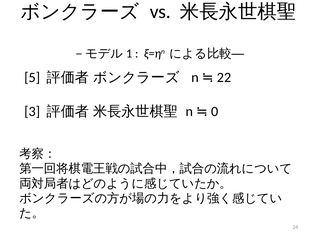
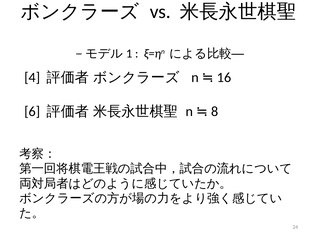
5: 5 -> 4
22: 22 -> 16
3: 3 -> 6
0: 0 -> 8
